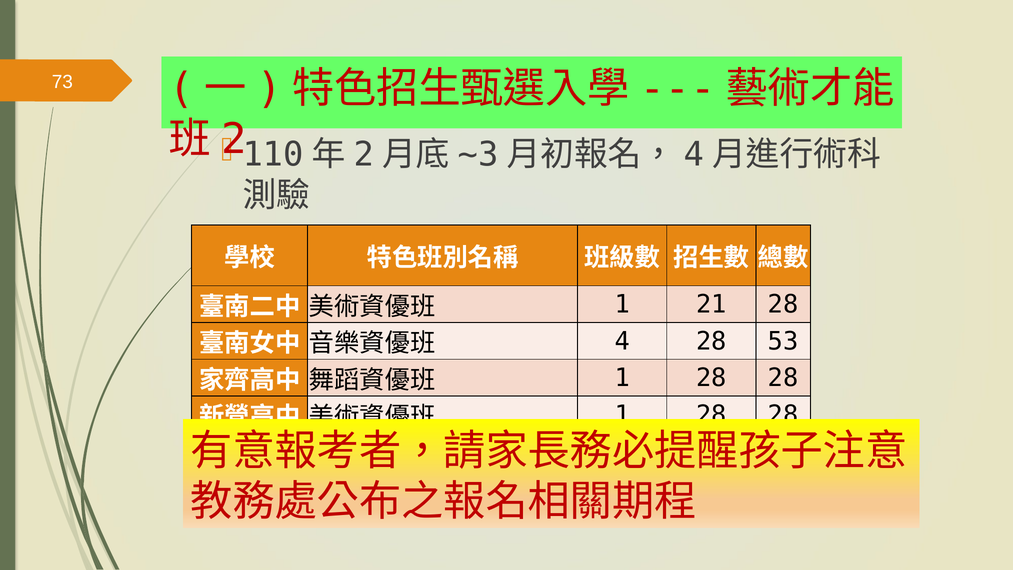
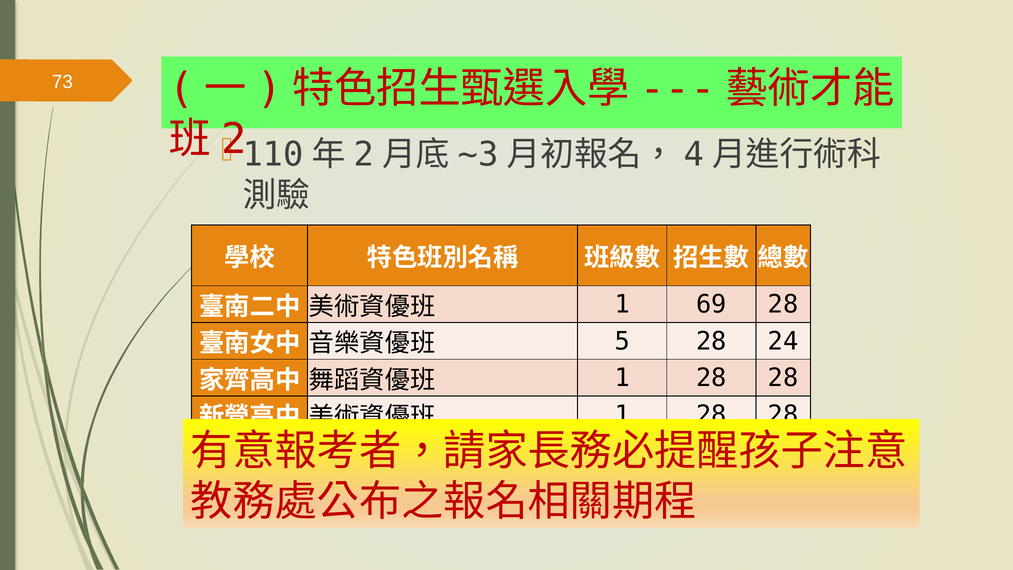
21: 21 -> 69
4: 4 -> 5
53: 53 -> 24
